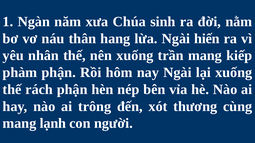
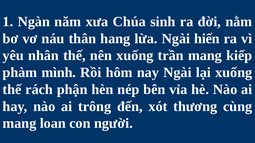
phàm phận: phận -> mình
lạnh: lạnh -> loan
